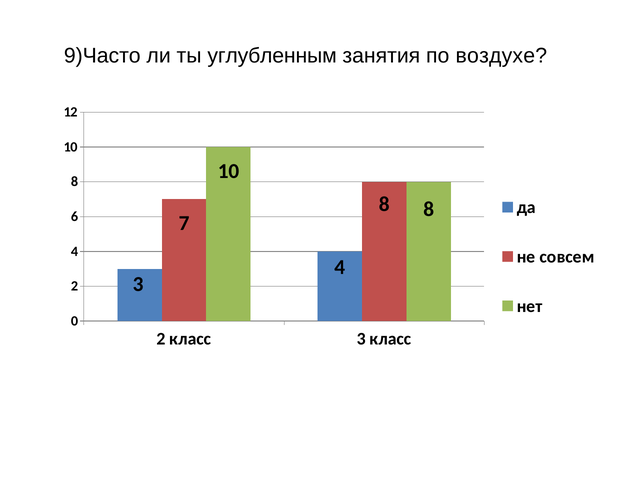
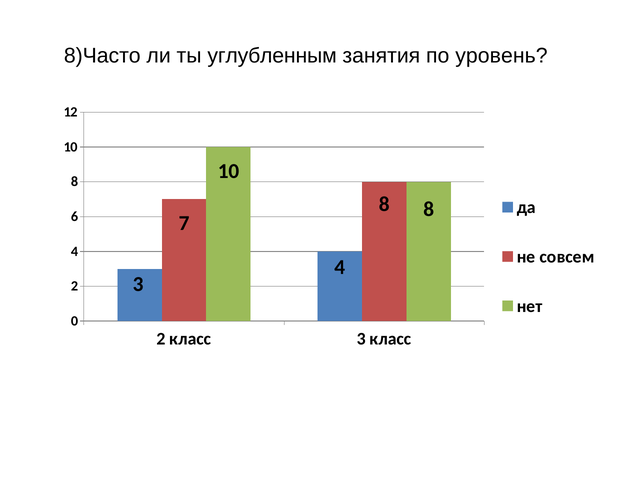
9)Часто: 9)Часто -> 8)Часто
воздухе: воздухе -> уровень
